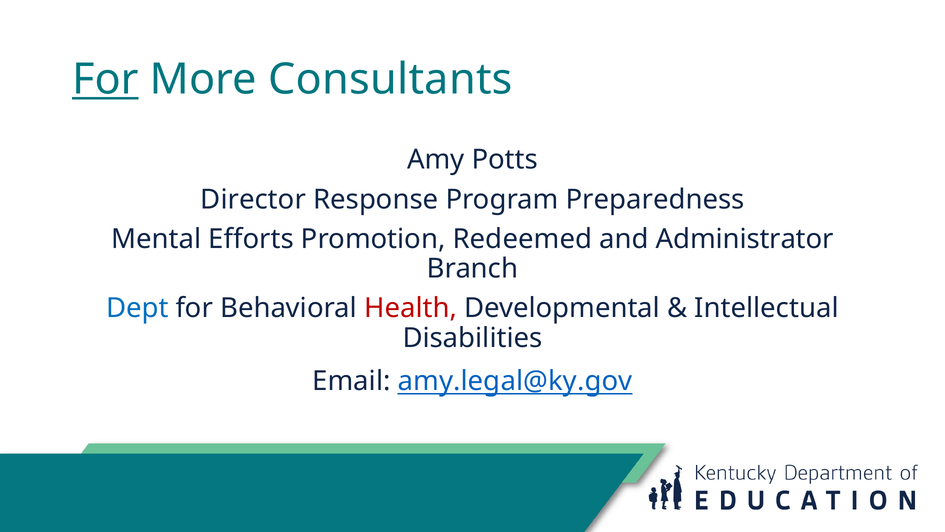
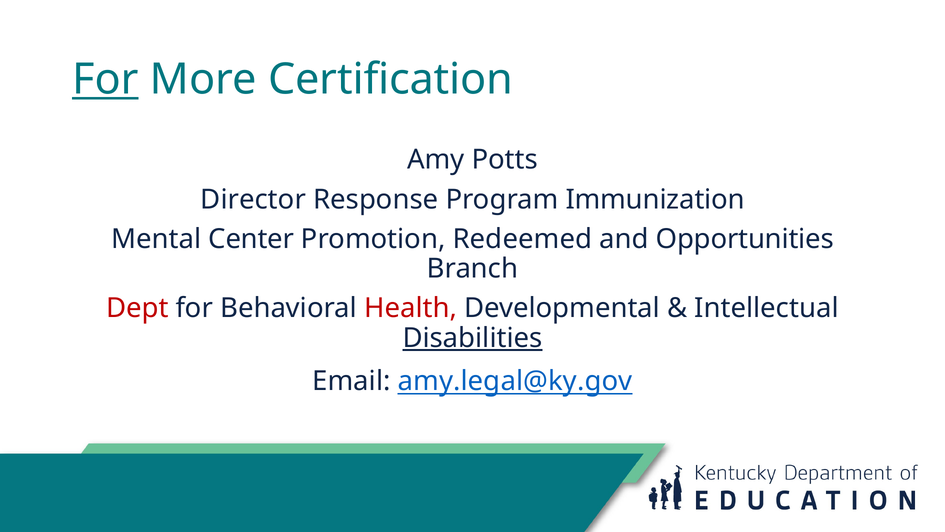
Consultants: Consultants -> Certification
Preparedness: Preparedness -> Immunization
Efforts: Efforts -> Center
Administrator: Administrator -> Opportunities
Dept colour: blue -> red
Disabilities underline: none -> present
